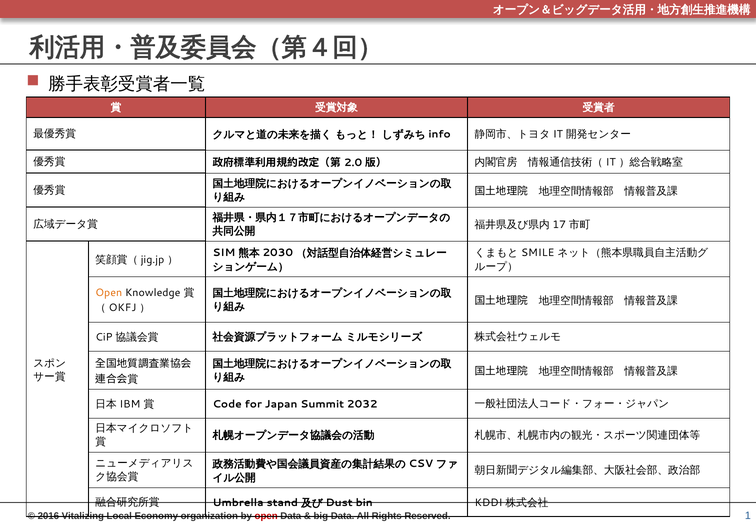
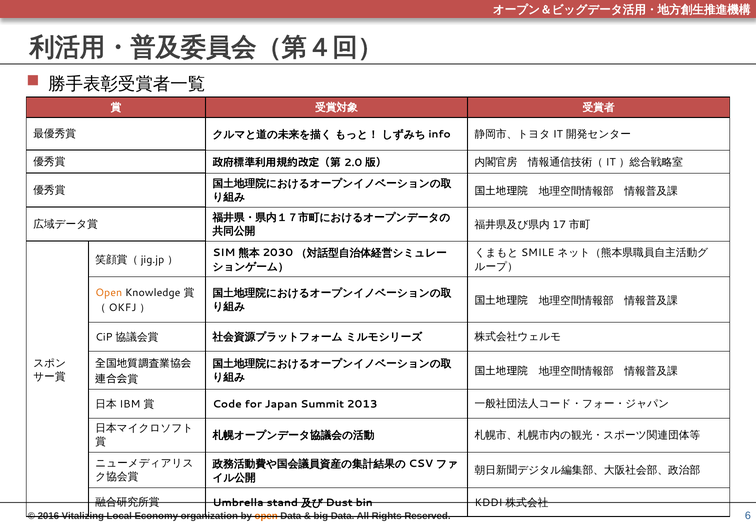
2032: 2032 -> 2013
open at (266, 516) colour: red -> orange
1: 1 -> 6
